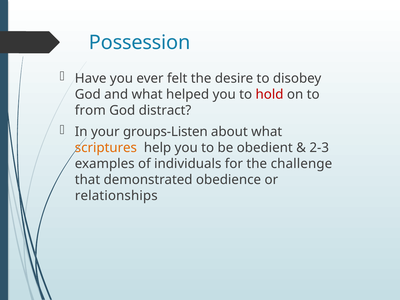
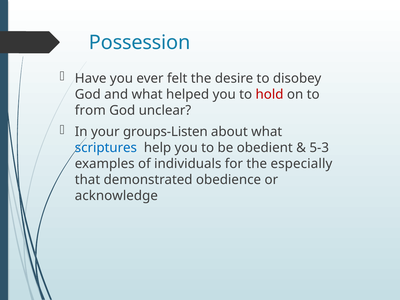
distract: distract -> unclear
scriptures colour: orange -> blue
2-3: 2-3 -> 5-3
challenge: challenge -> especially
relationships: relationships -> acknowledge
